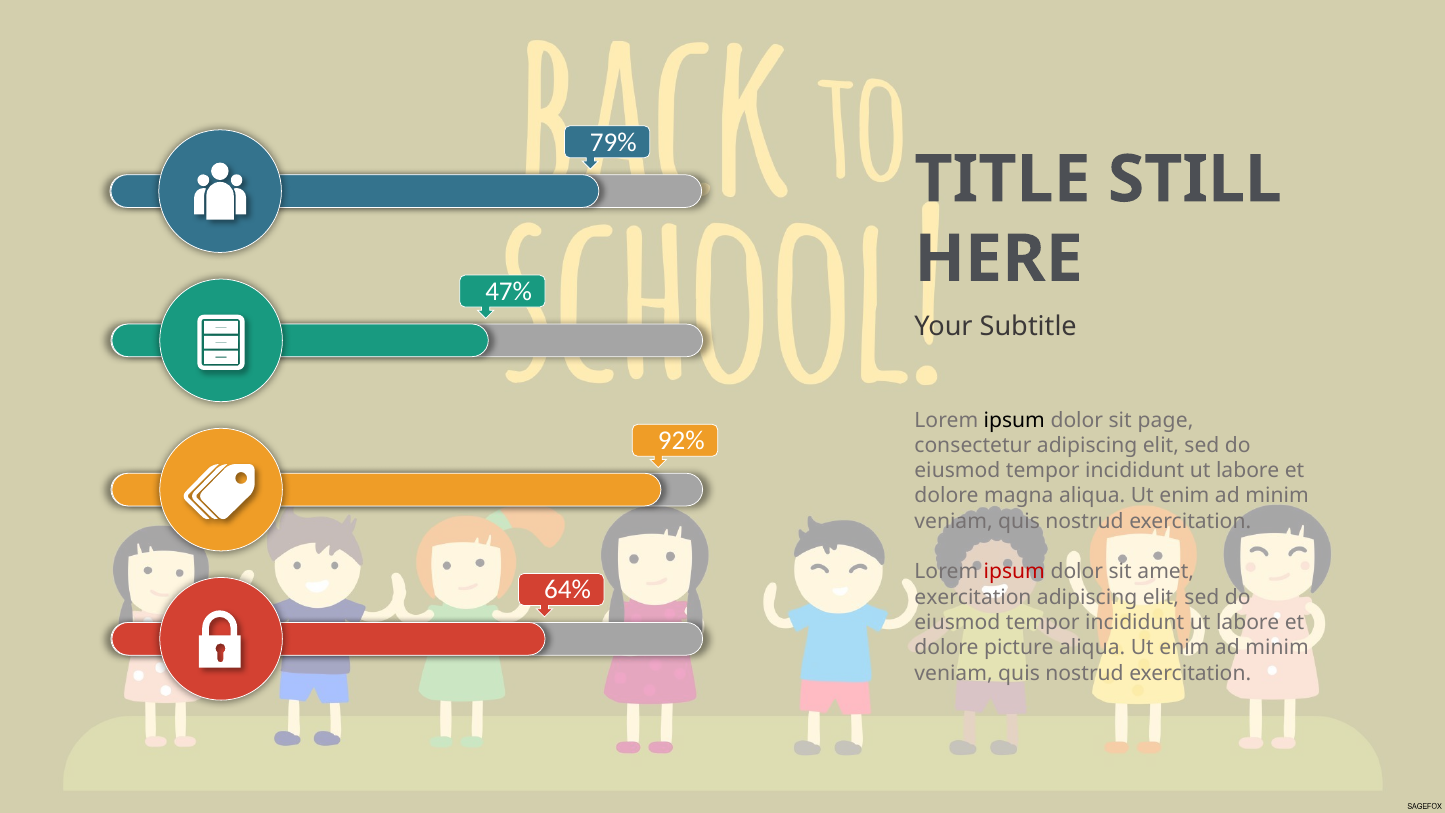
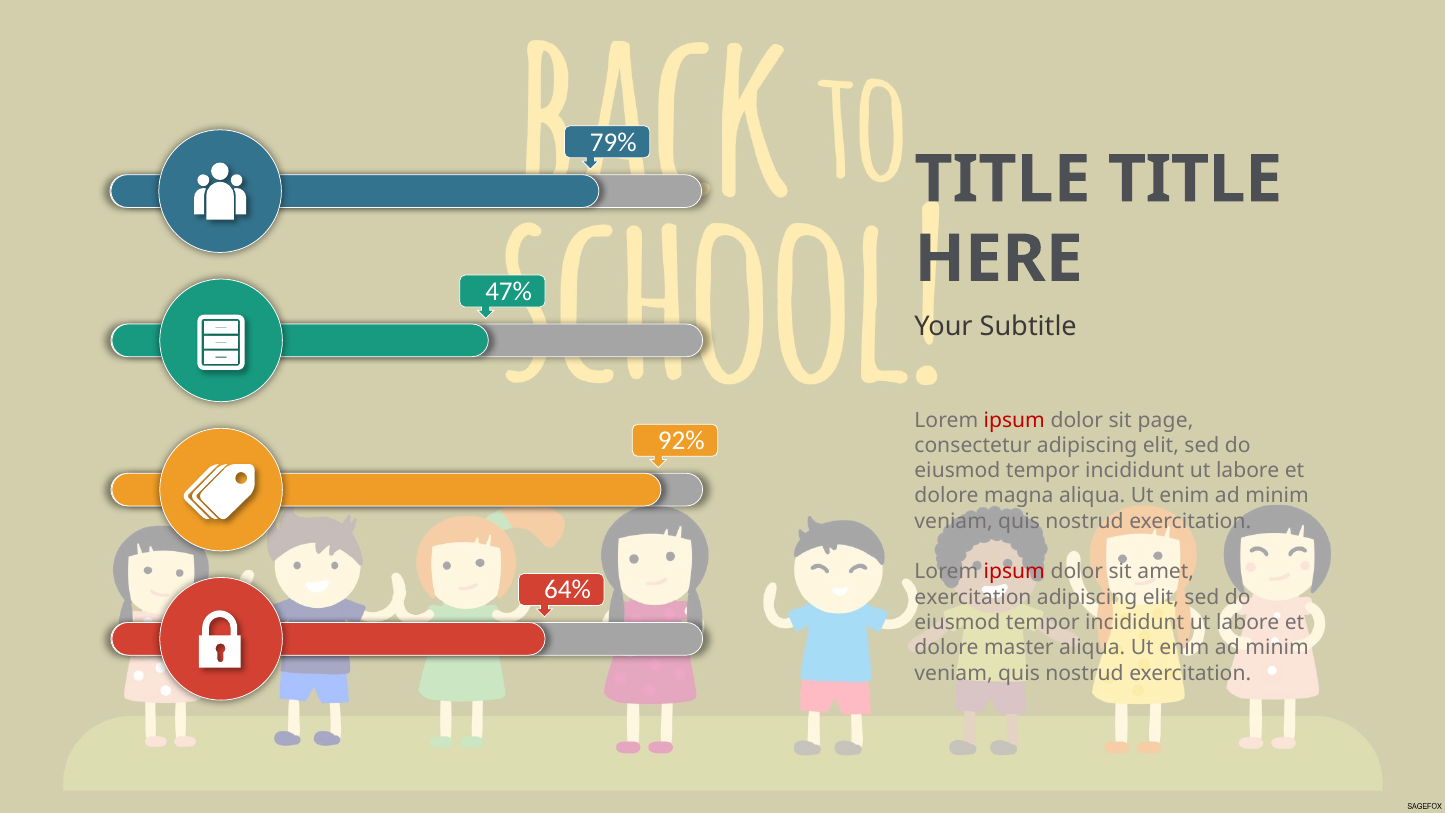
TITLE STILL: STILL -> TITLE
ipsum at (1014, 420) colour: black -> red
picture: picture -> master
